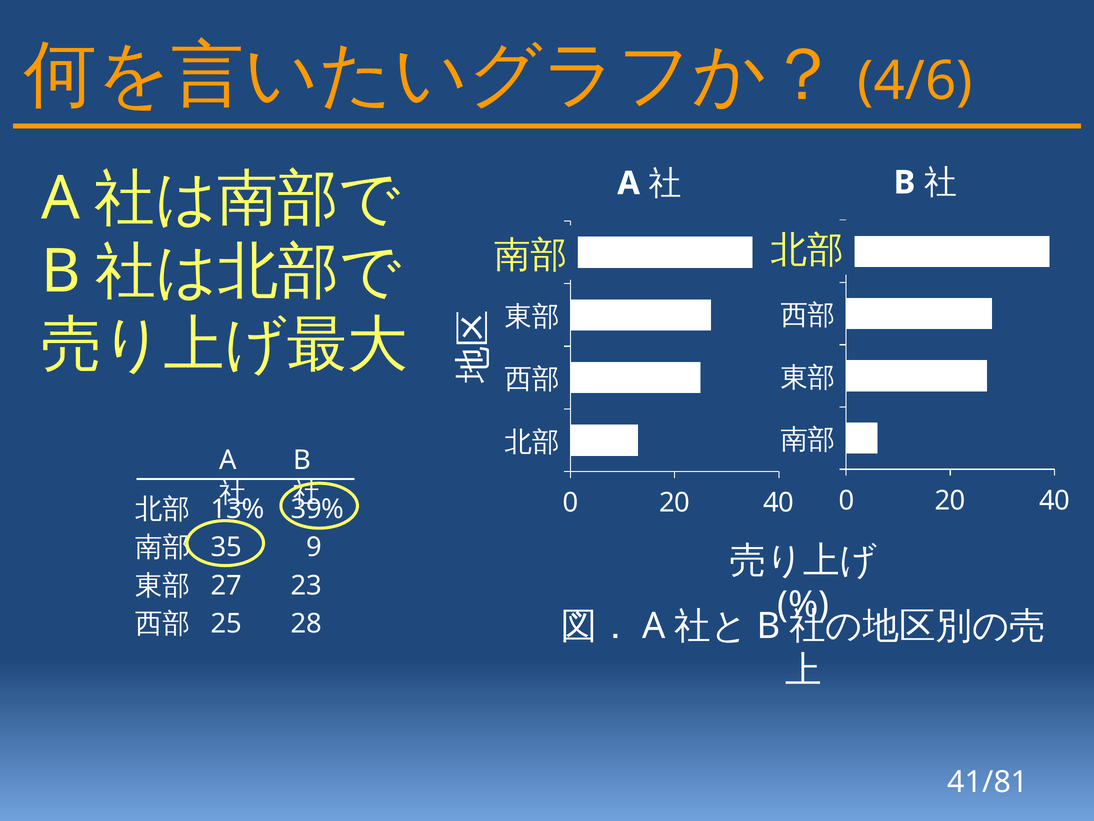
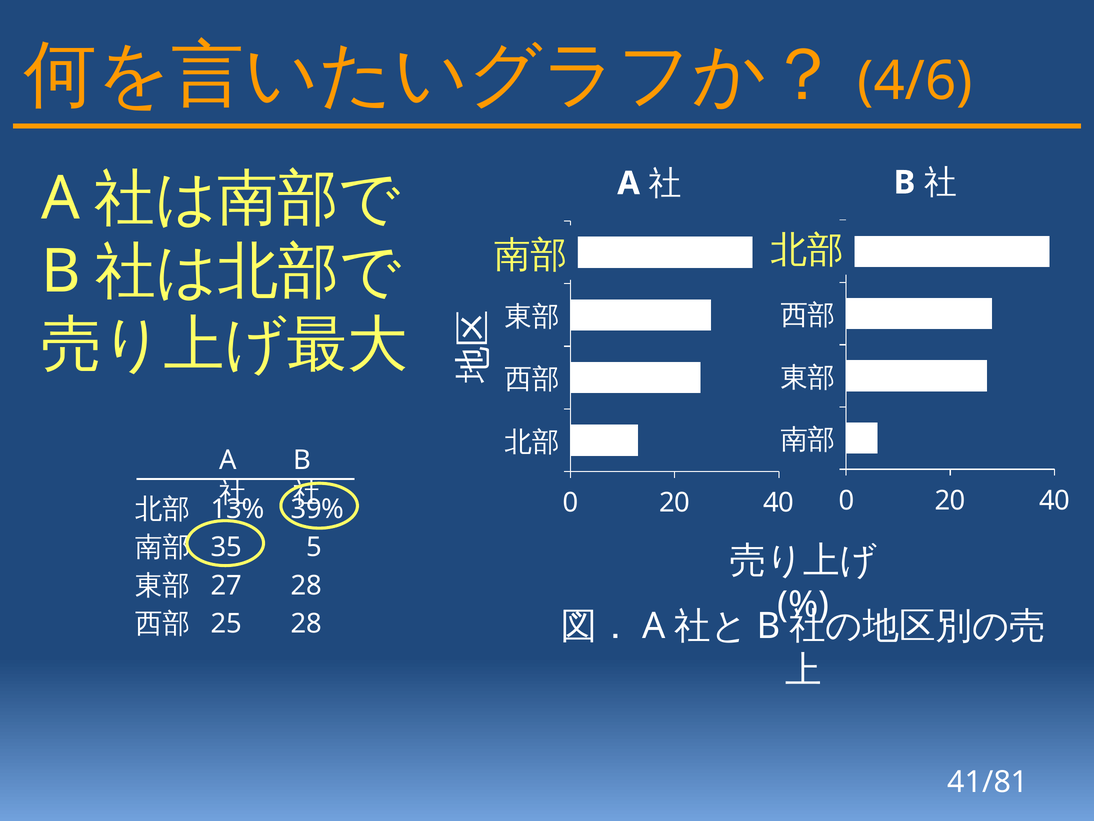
9: 9 -> 5
27 23: 23 -> 28
